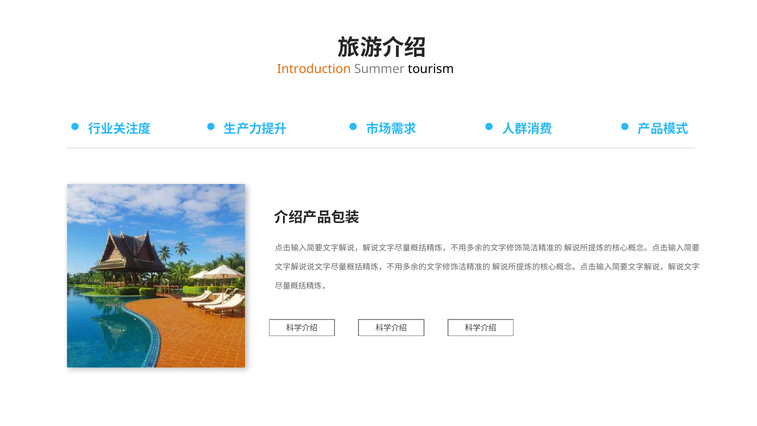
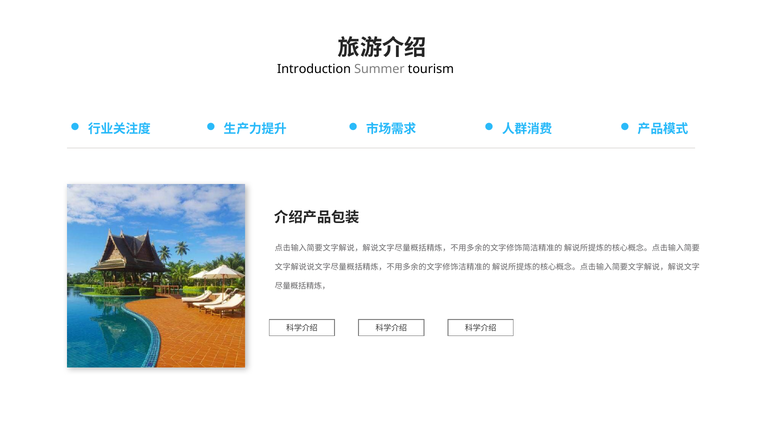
Introduction colour: orange -> black
